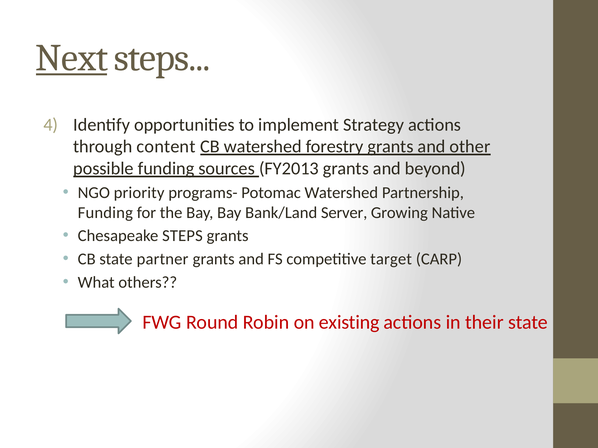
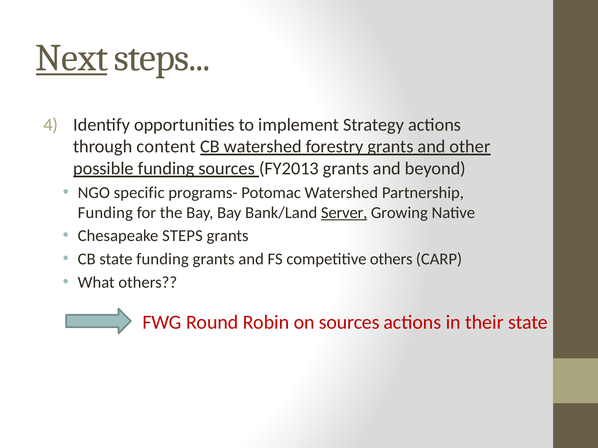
priority: priority -> specific
Server underline: none -> present
state partner: partner -> funding
competitive target: target -> others
on existing: existing -> sources
